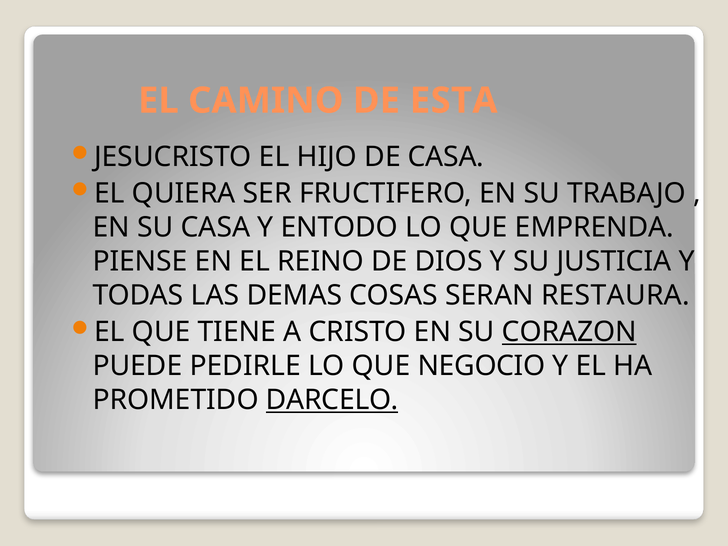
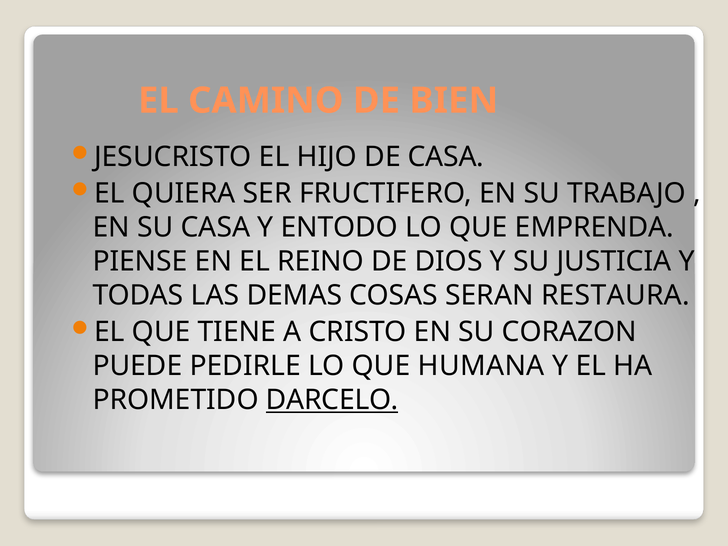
ESTA: ESTA -> BIEN
CORAZON underline: present -> none
NEGOCIO: NEGOCIO -> HUMANA
